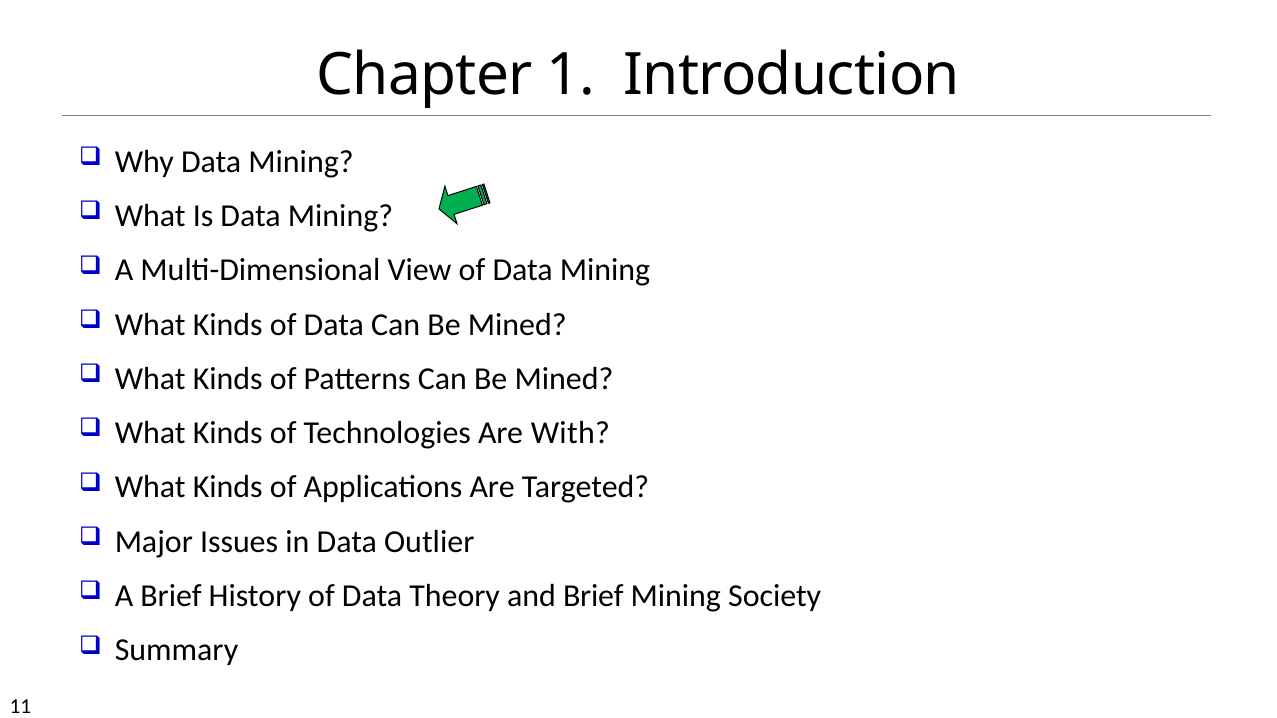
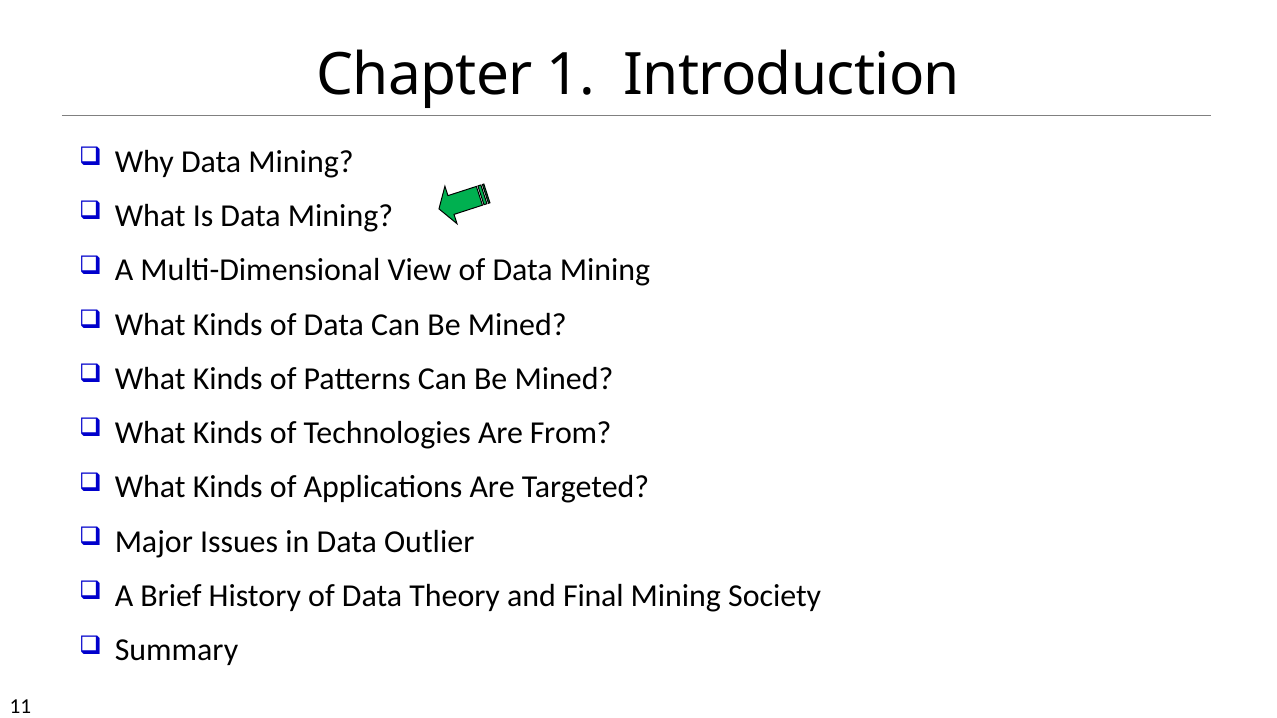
With: With -> From
and Brief: Brief -> Final
